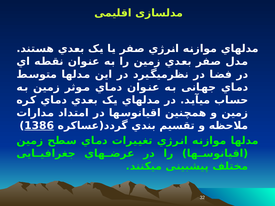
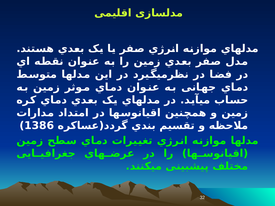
1386 underline: present -> none
